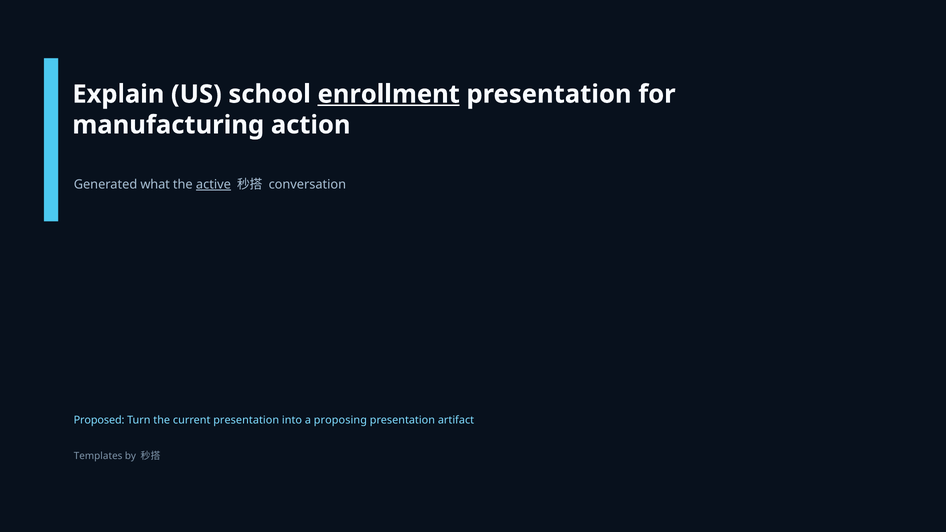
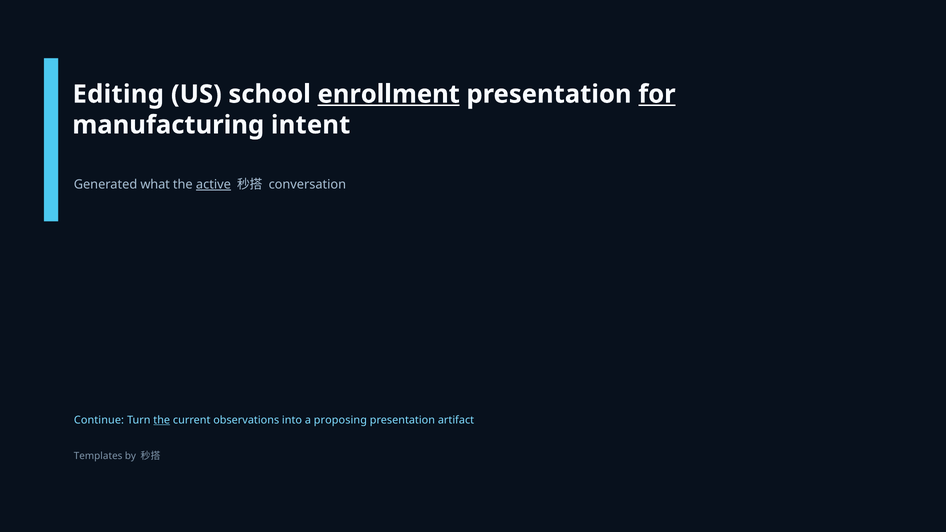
Explain: Explain -> Editing
for underline: none -> present
action: action -> intent
Proposed: Proposed -> Continue
the at (162, 420) underline: none -> present
current presentation: presentation -> observations
